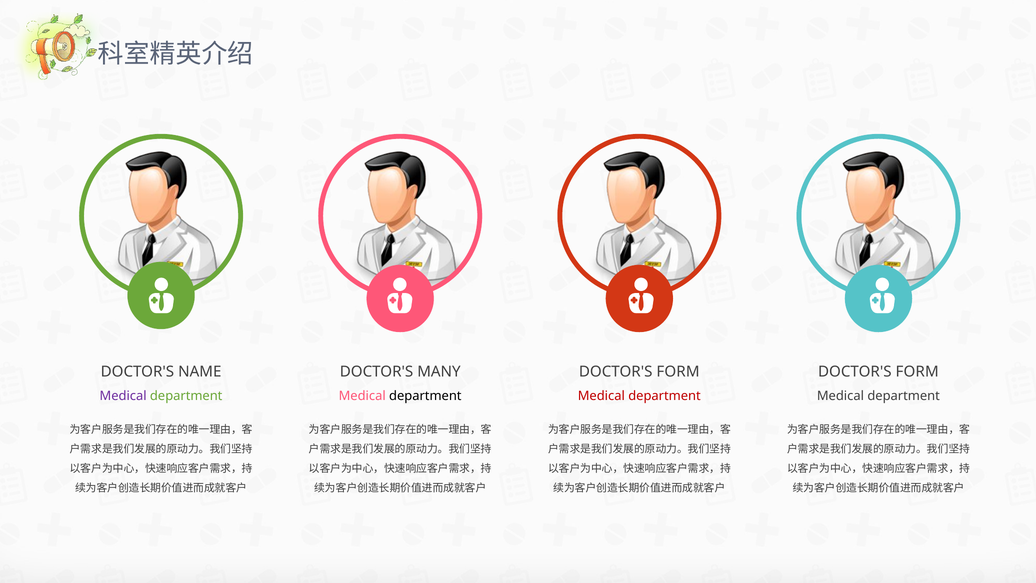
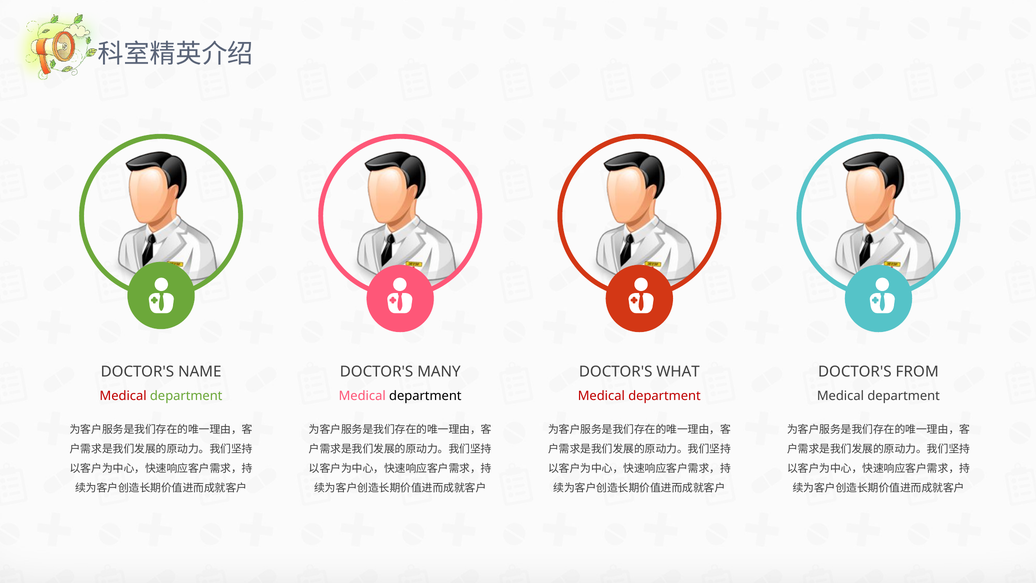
FORM at (678, 372): FORM -> WHAT
FORM at (917, 372): FORM -> FROM
Medical at (123, 396) colour: purple -> red
